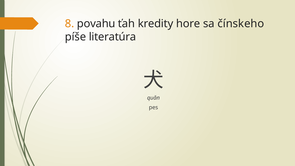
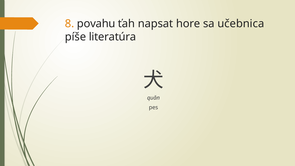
kredity: kredity -> napsat
čínskeho: čínskeho -> učebnica
